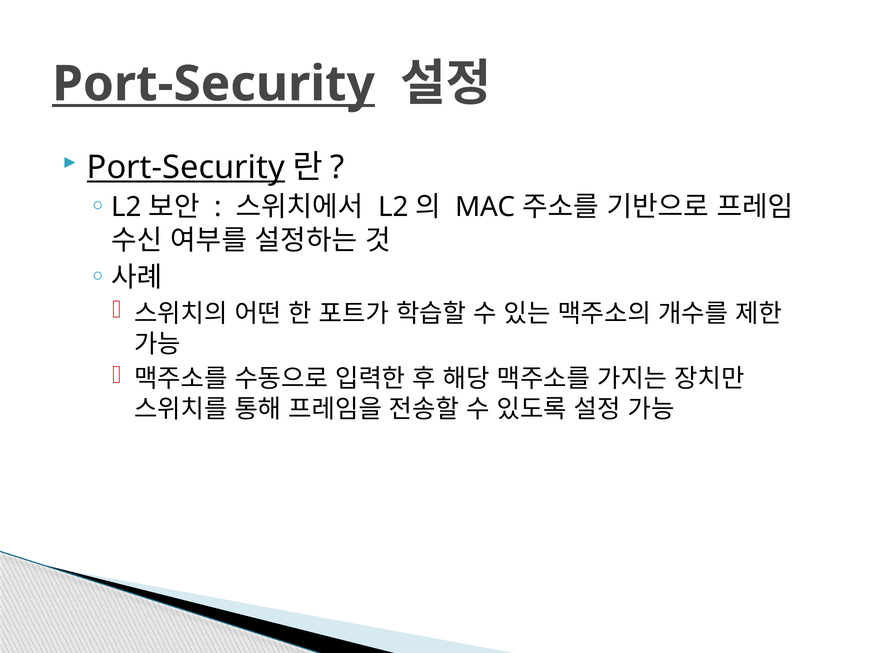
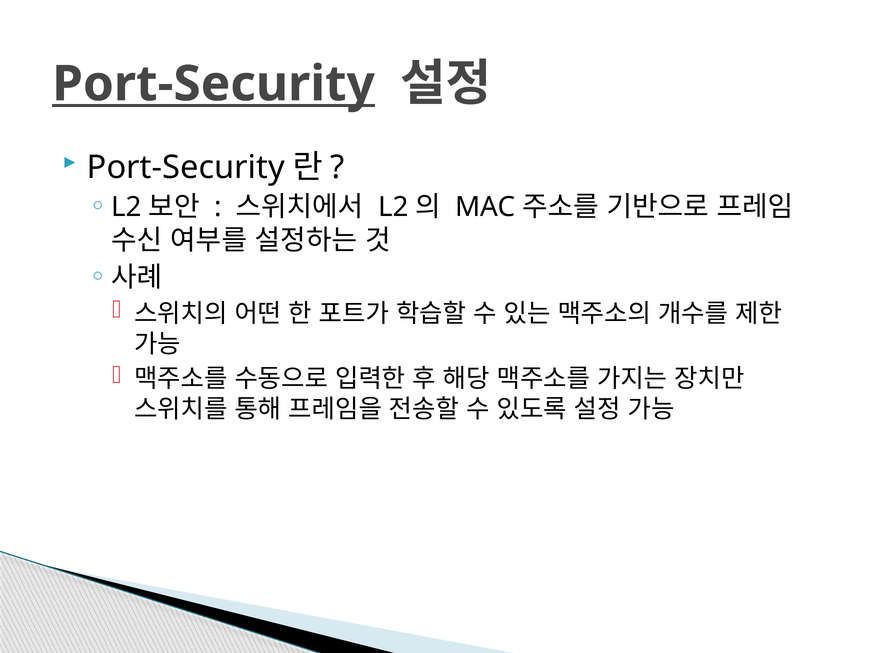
Port-Security at (186, 167) underline: present -> none
